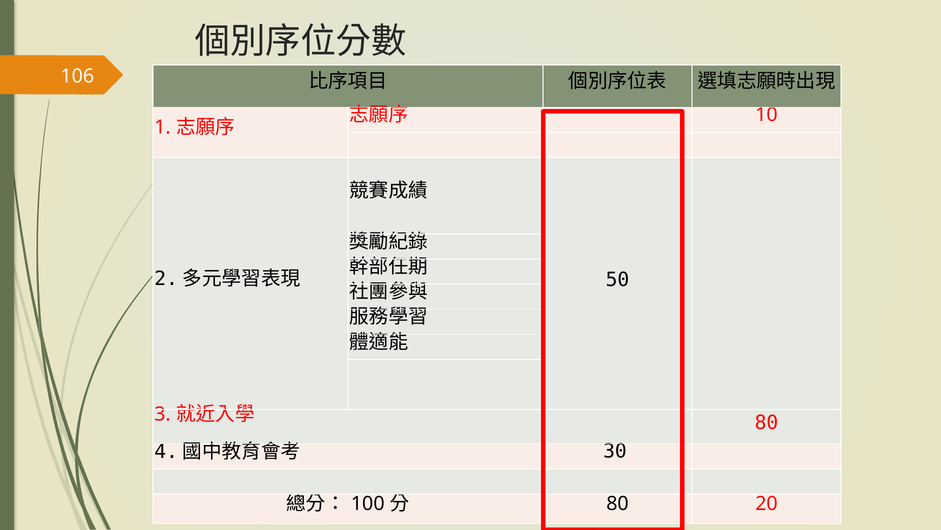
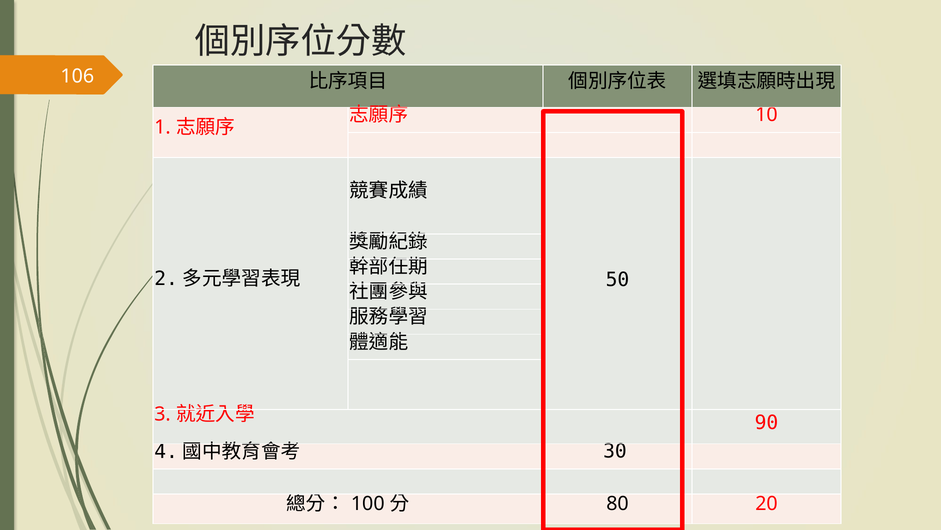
80 at (766, 422): 80 -> 90
